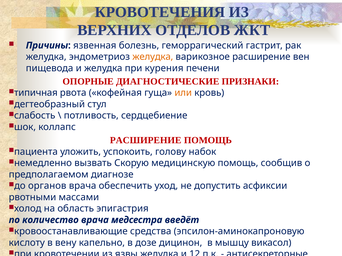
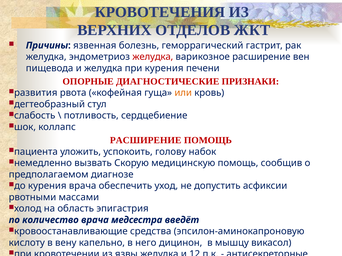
желудка at (153, 57) colour: orange -> red
типичная: типичная -> развития
до органов: органов -> курения
дозе: дозе -> него
